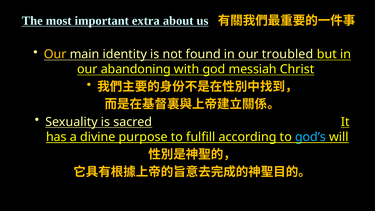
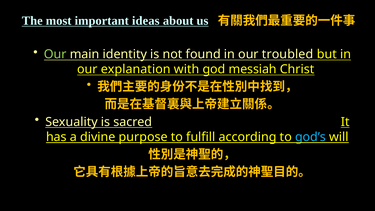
extra: extra -> ideas
Our at (55, 54) colour: yellow -> light green
abandoning: abandoning -> explanation
